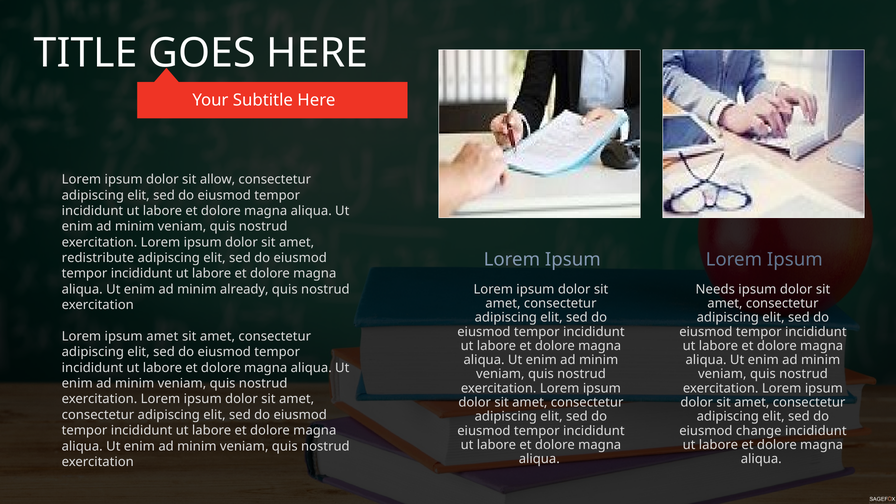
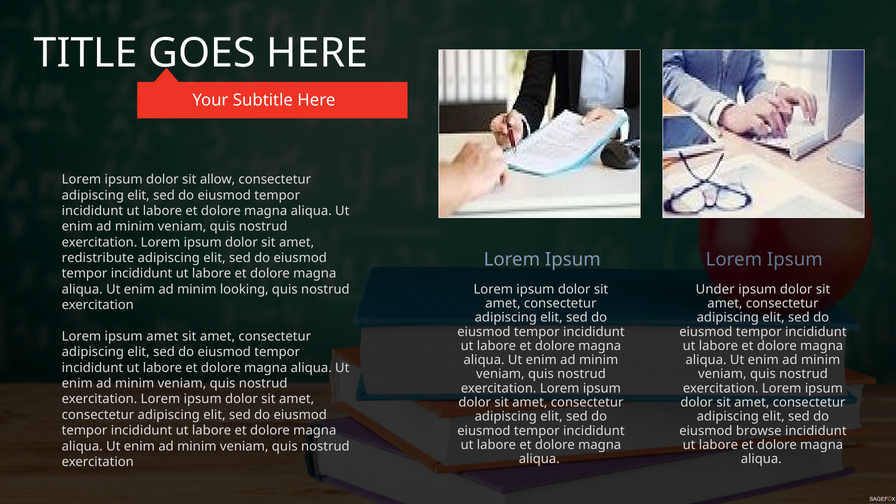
already: already -> looking
Needs: Needs -> Under
change: change -> browse
